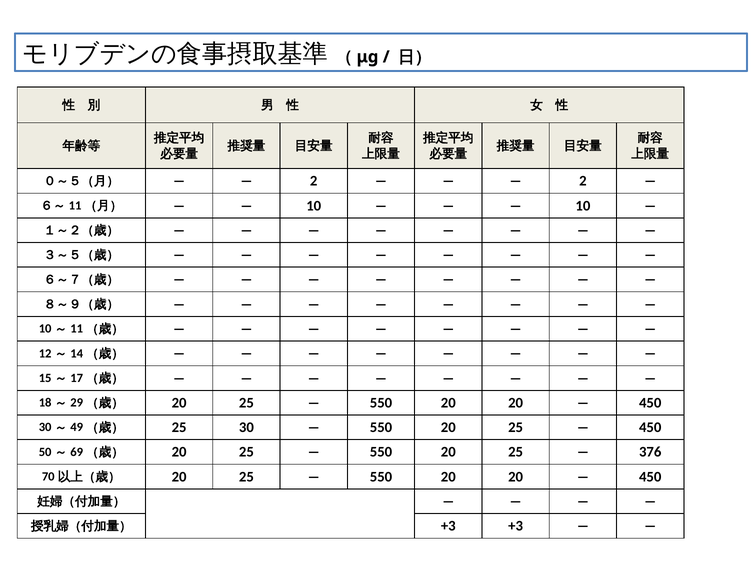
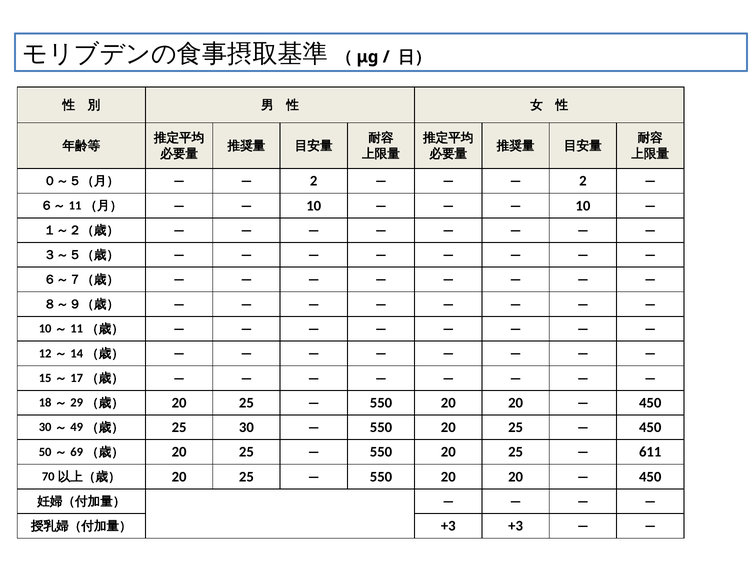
376: 376 -> 611
